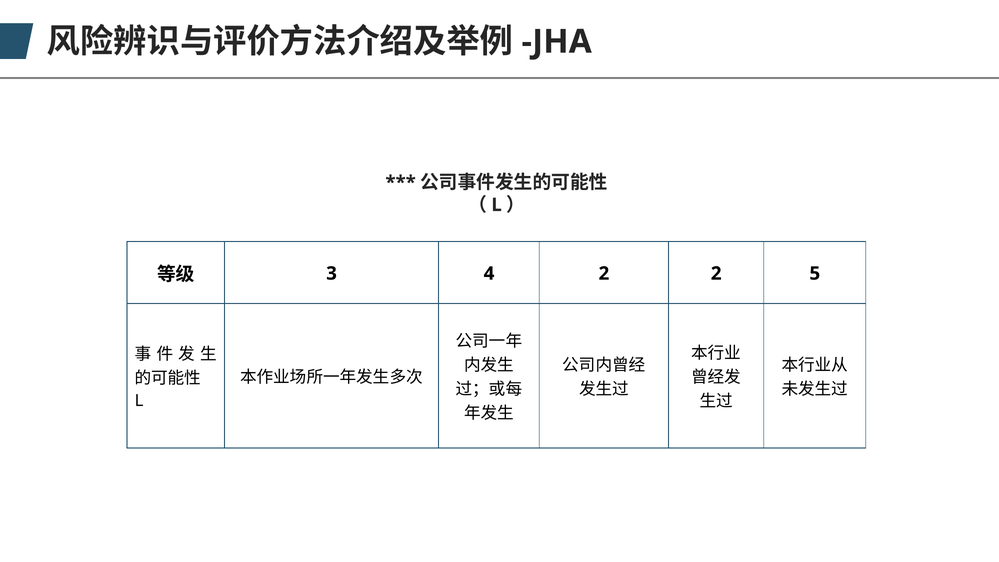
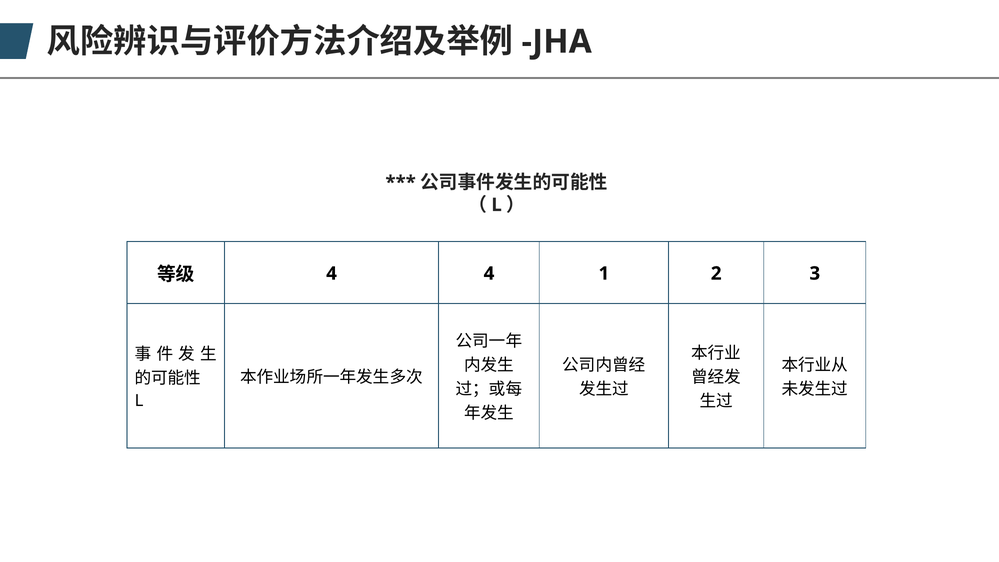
3 at (332, 273): 3 -> 4
4 2: 2 -> 1
5: 5 -> 3
